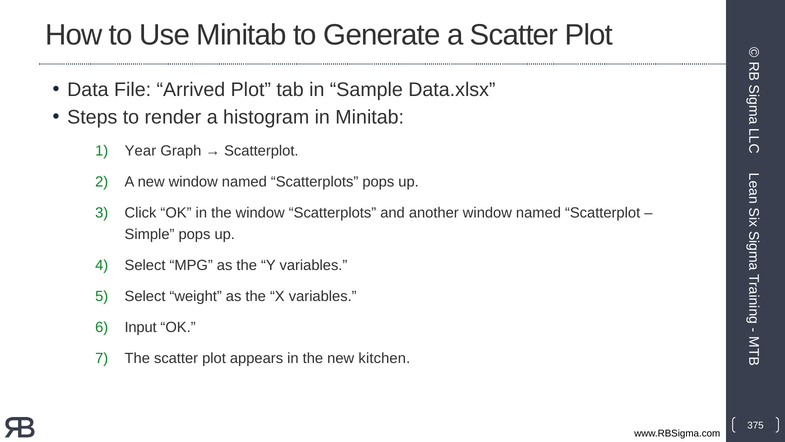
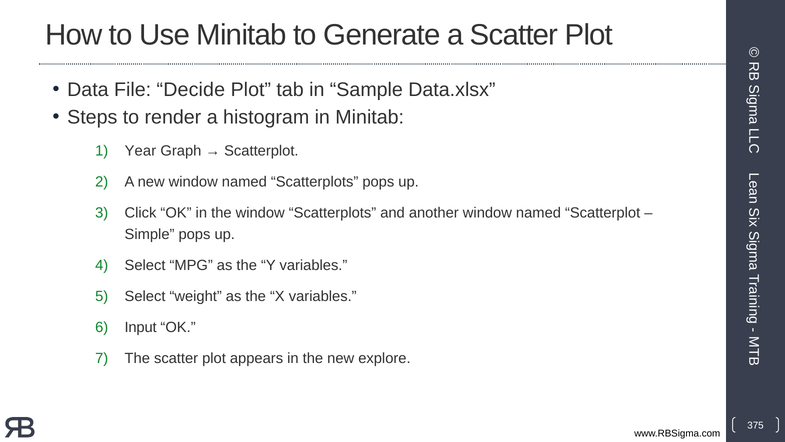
Arrived: Arrived -> Decide
kitchen: kitchen -> explore
